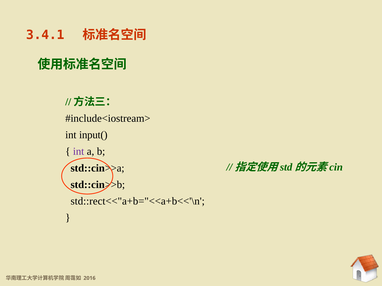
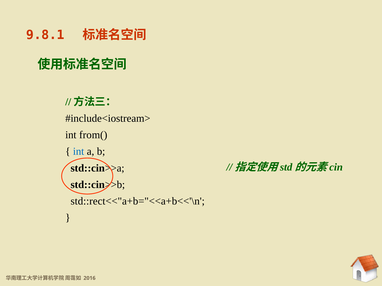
3.4.1: 3.4.1 -> 9.8.1
input(: input( -> from(
int at (79, 152) colour: purple -> blue
